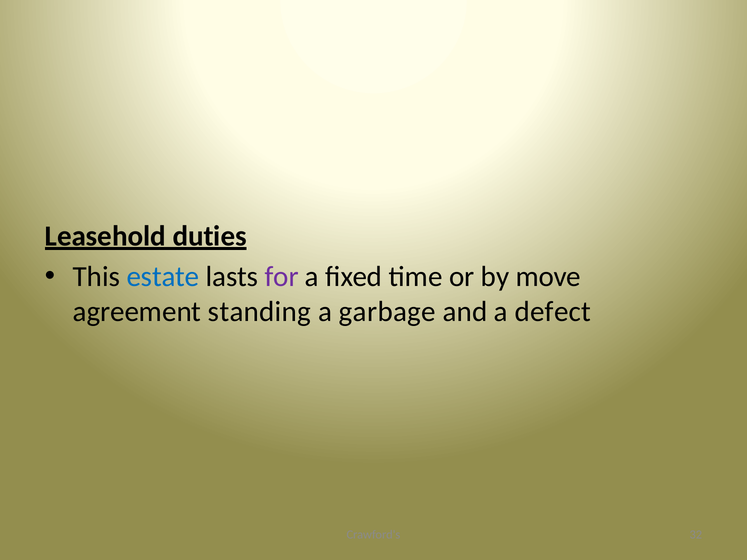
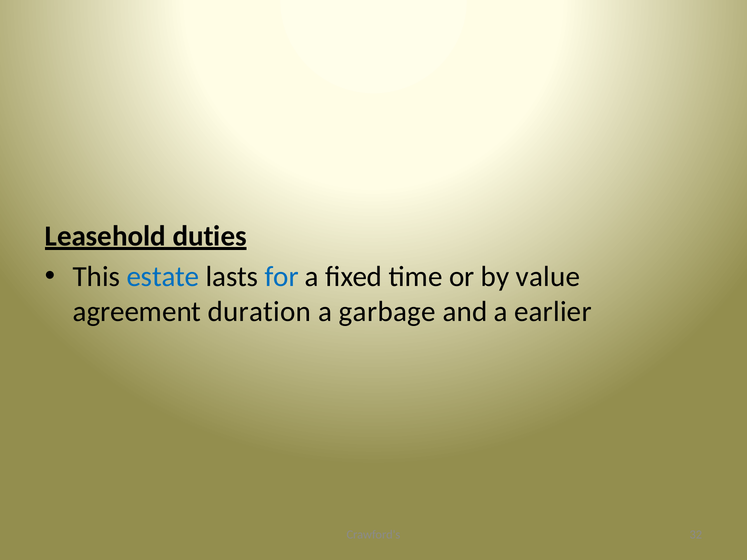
for colour: purple -> blue
move: move -> value
standing: standing -> duration
defect: defect -> earlier
